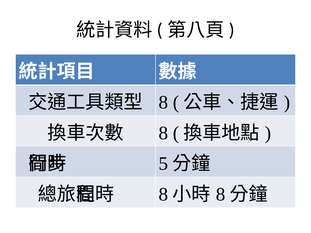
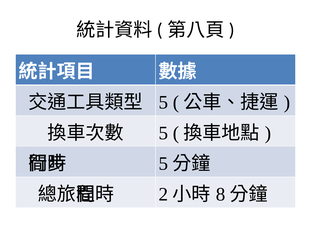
8 at (163, 102): 8 -> 5
8 at (163, 133): 8 -> 5
8 at (163, 195): 8 -> 2
